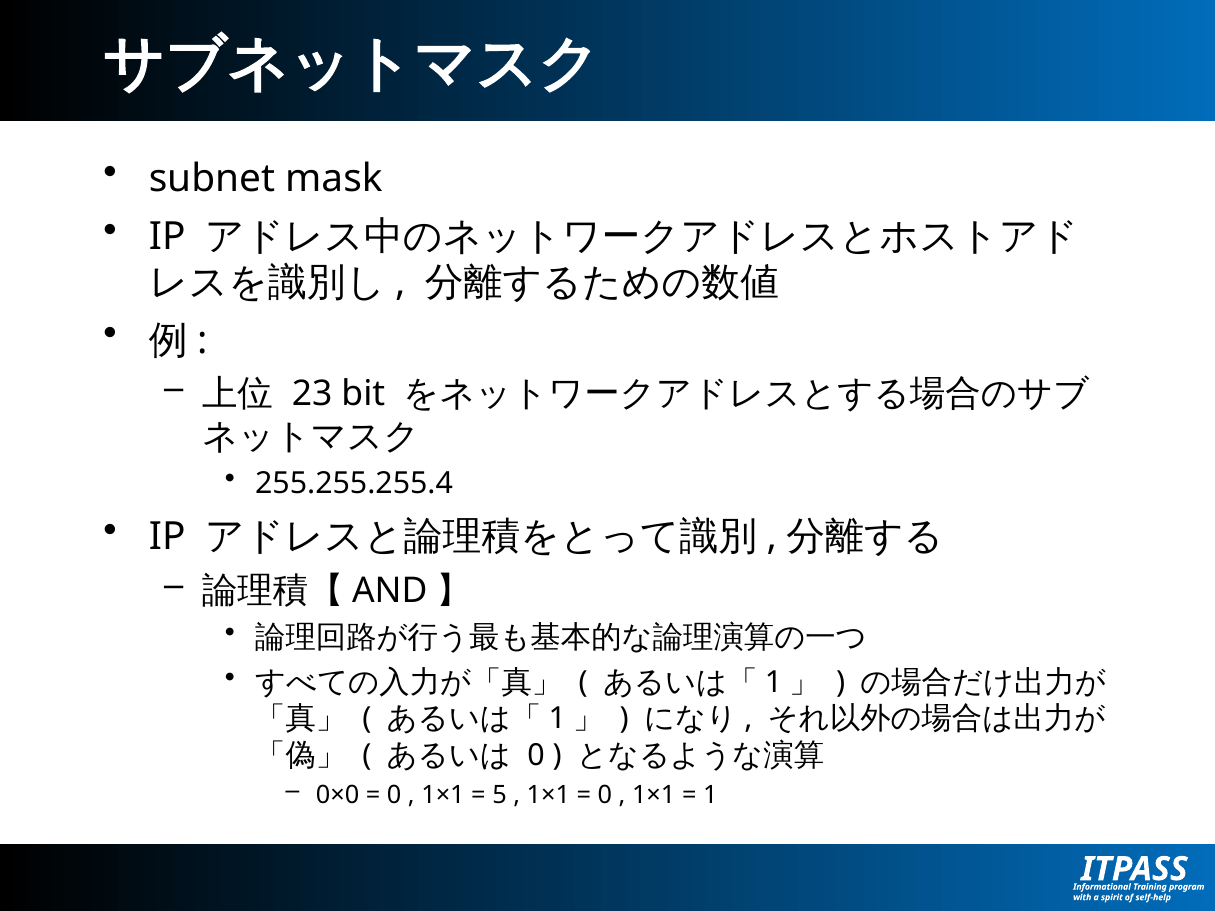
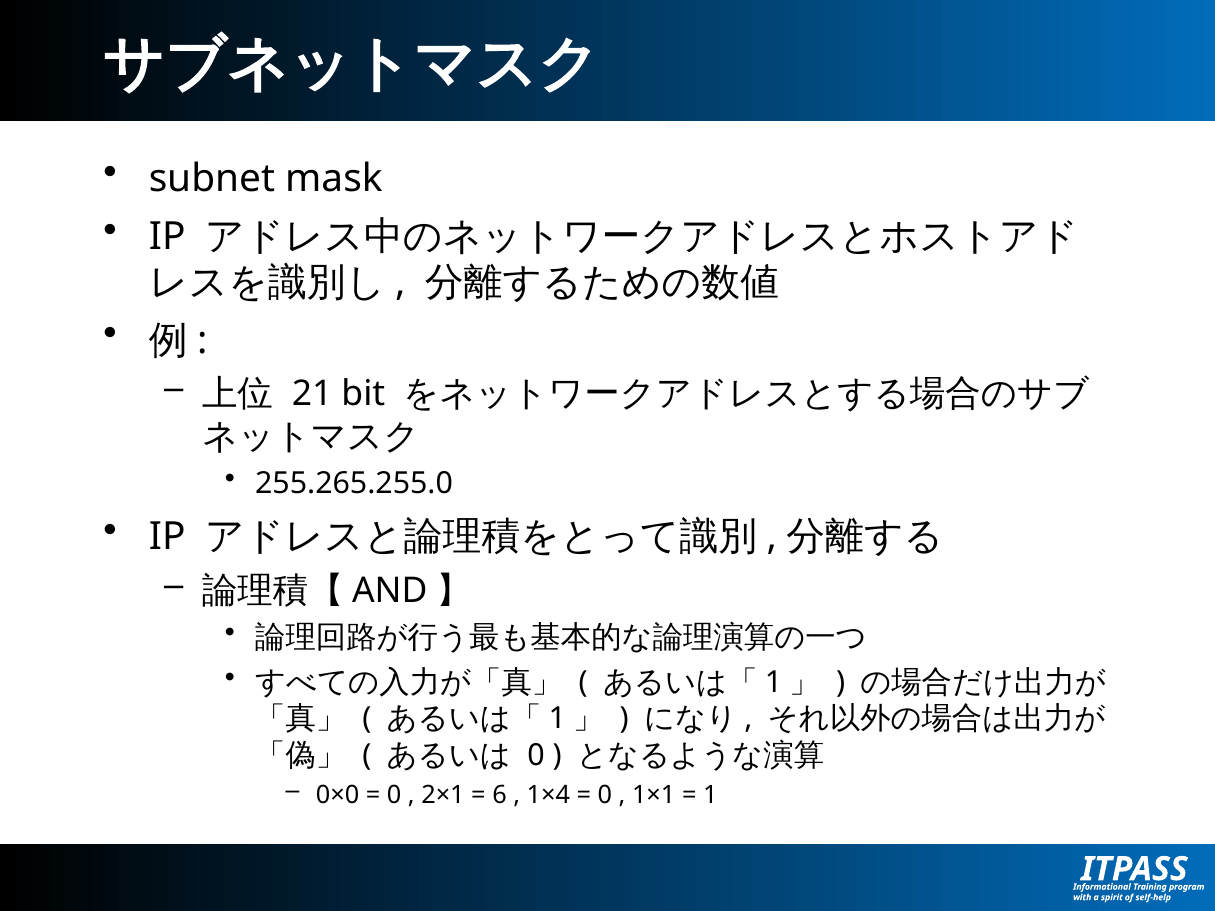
23: 23 -> 21
255.255.255.4: 255.255.255.4 -> 255.265.255.0
1×1 at (443, 795): 1×1 -> 2×1
5: 5 -> 6
1×1 at (548, 795): 1×1 -> 1×4
